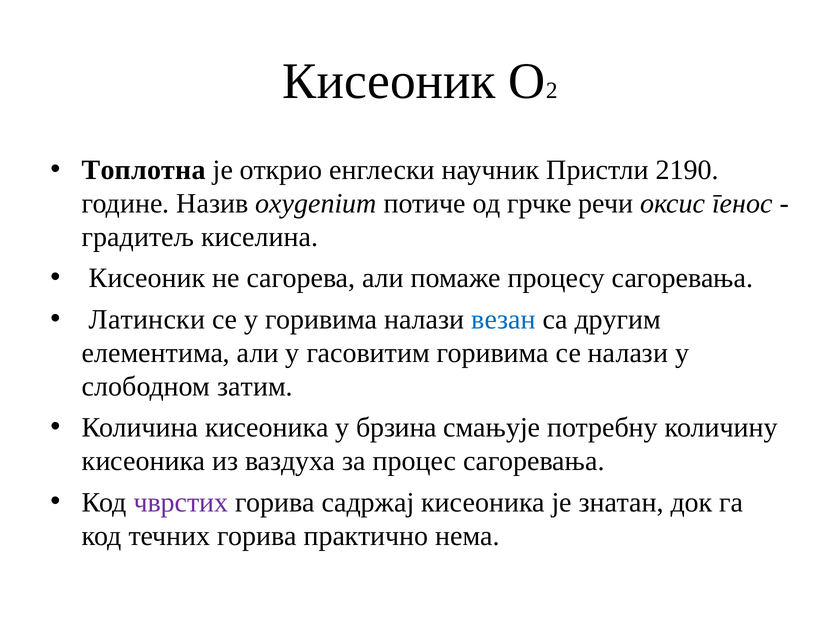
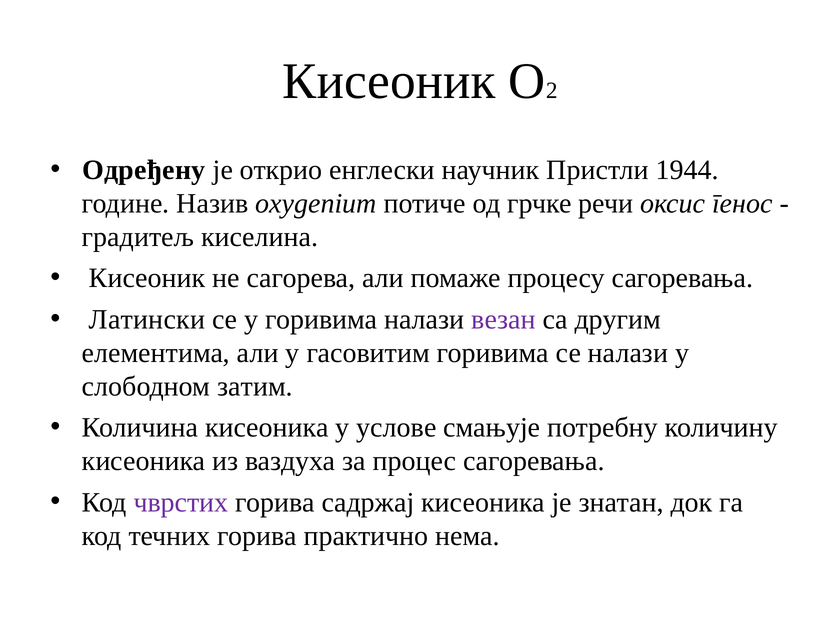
Топлотна: Топлотна -> Одређену
2190: 2190 -> 1944
везан colour: blue -> purple
брзина: брзина -> услове
